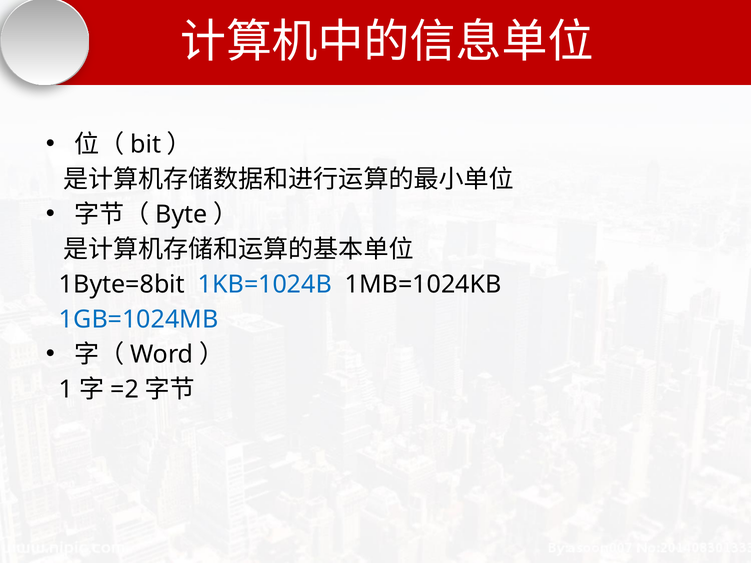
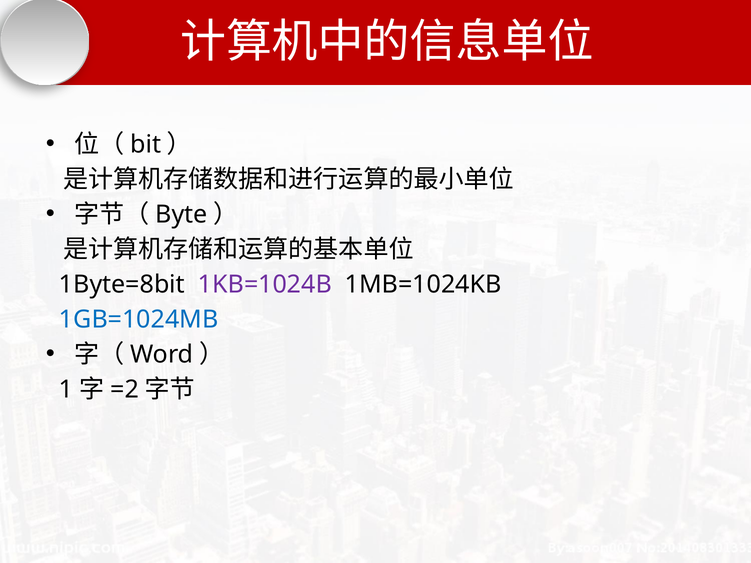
1KB=1024B colour: blue -> purple
